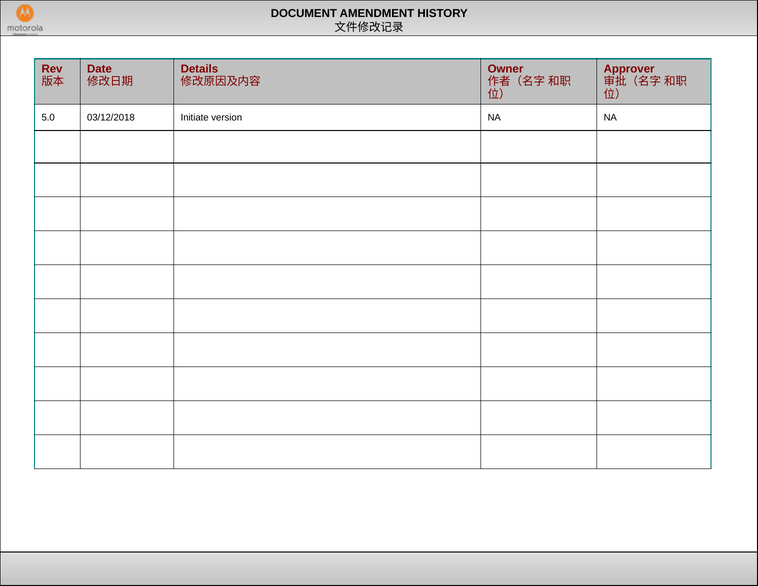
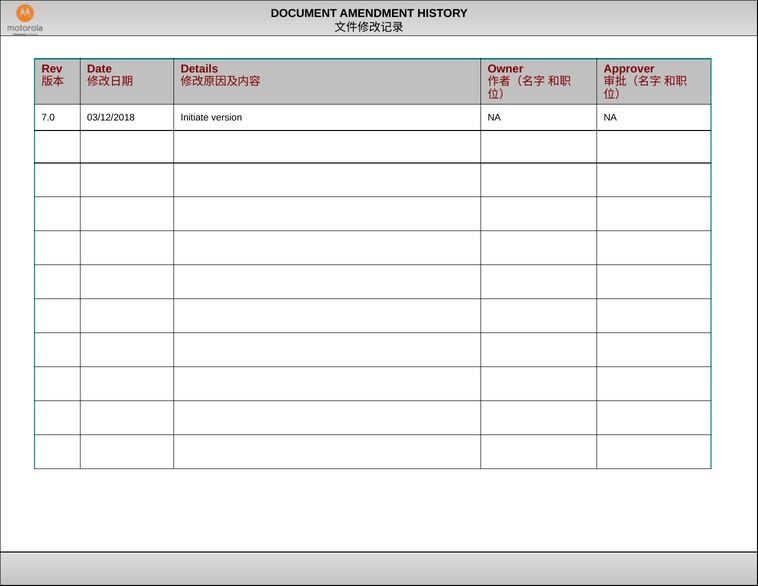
5.0: 5.0 -> 7.0
